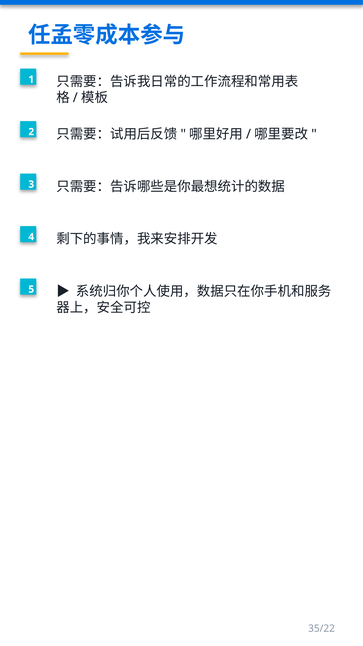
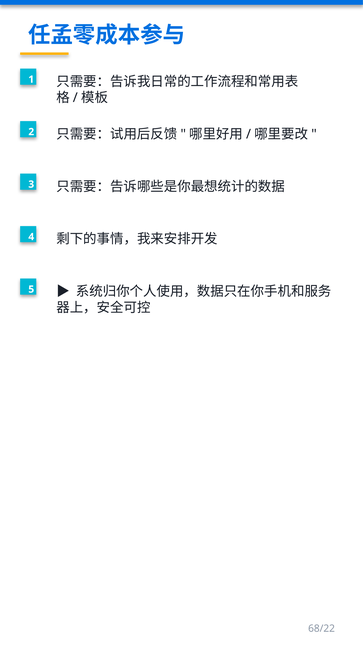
35/22: 35/22 -> 68/22
